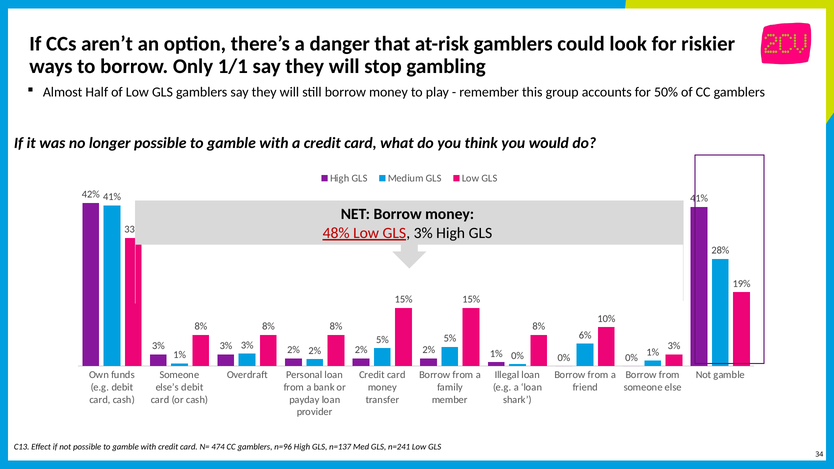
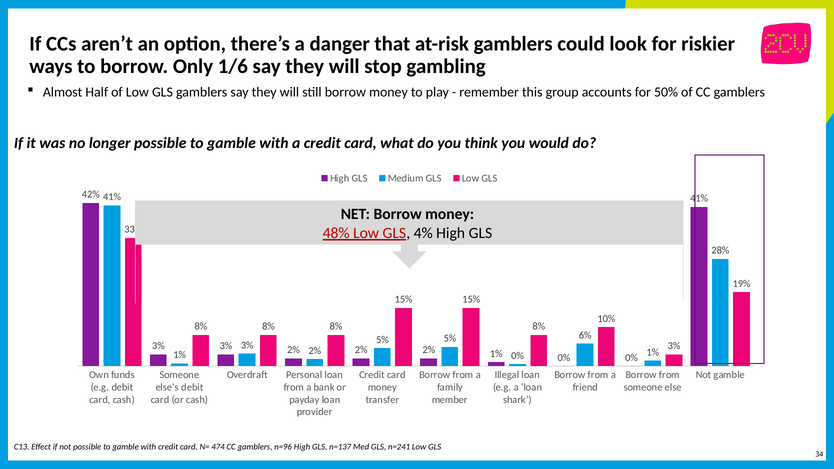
1/1: 1/1 -> 1/6
GLS 3%: 3% -> 4%
